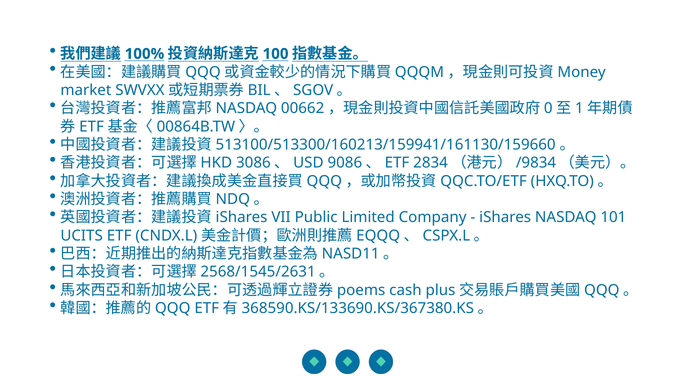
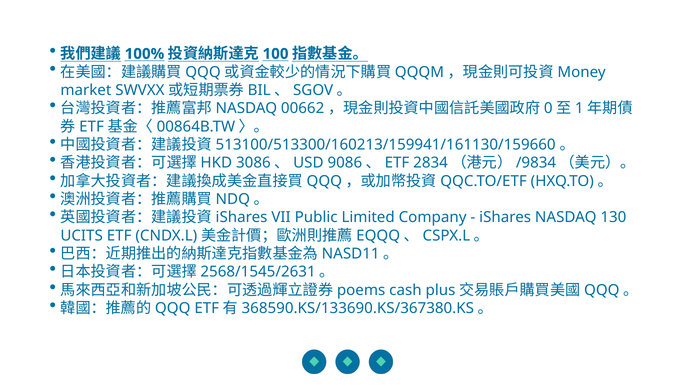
101: 101 -> 130
